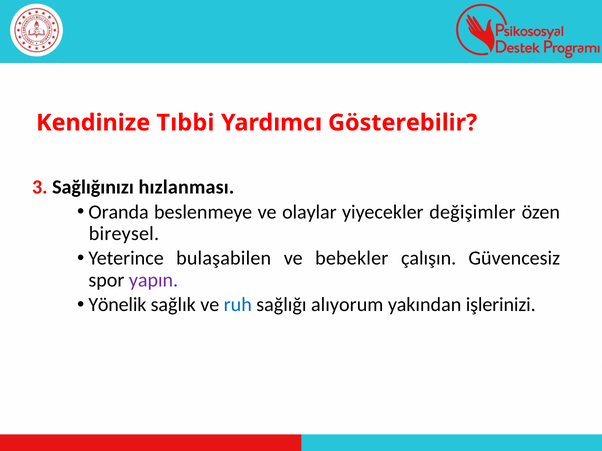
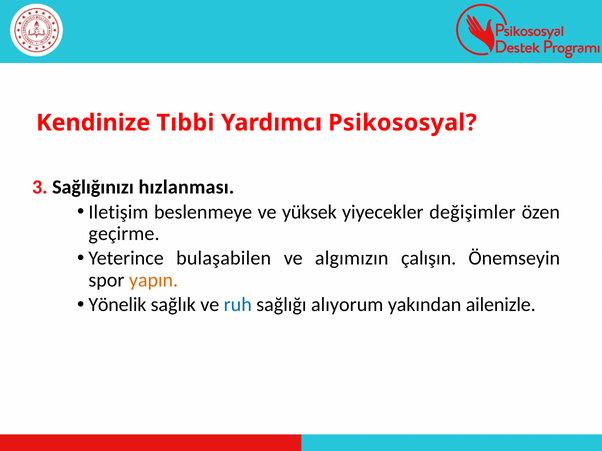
Gösterebilir: Gösterebilir -> Psikososyal
Oranda: Oranda -> Iletişim
olaylar: olaylar -> yüksek
bireysel: bireysel -> geçirme
bebekler: bebekler -> algımızın
Güvencesiz: Güvencesiz -> Önemseyin
yapın colour: purple -> orange
işlerinizi: işlerinizi -> ailenizle
